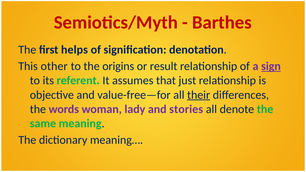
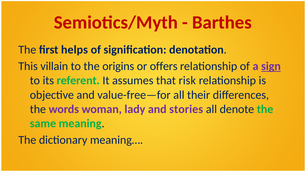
other: other -> villain
result: result -> offers
just: just -> risk
their underline: present -> none
